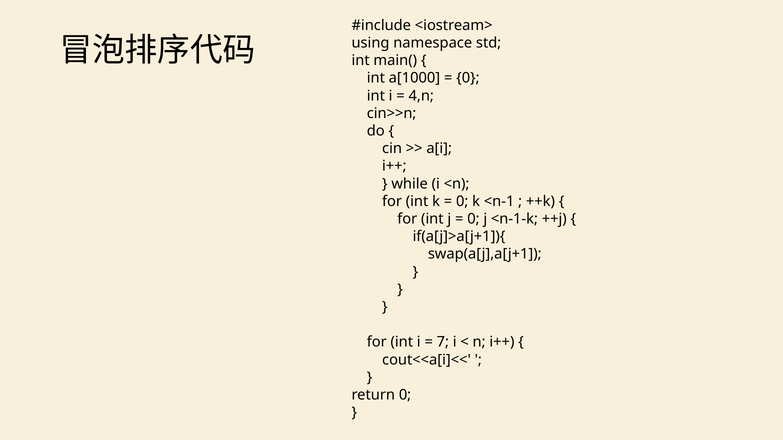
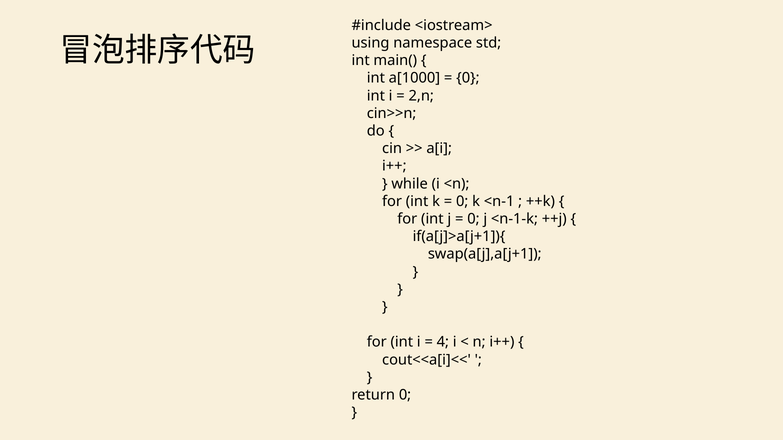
4,n: 4,n -> 2,n
7: 7 -> 4
